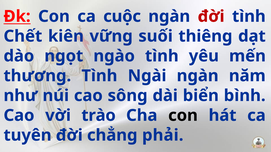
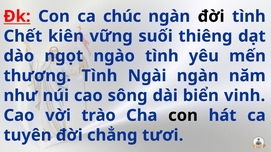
cuộc: cuộc -> chúc
đời at (211, 16) colour: red -> black
bình: bình -> vinh
phải: phải -> tươi
